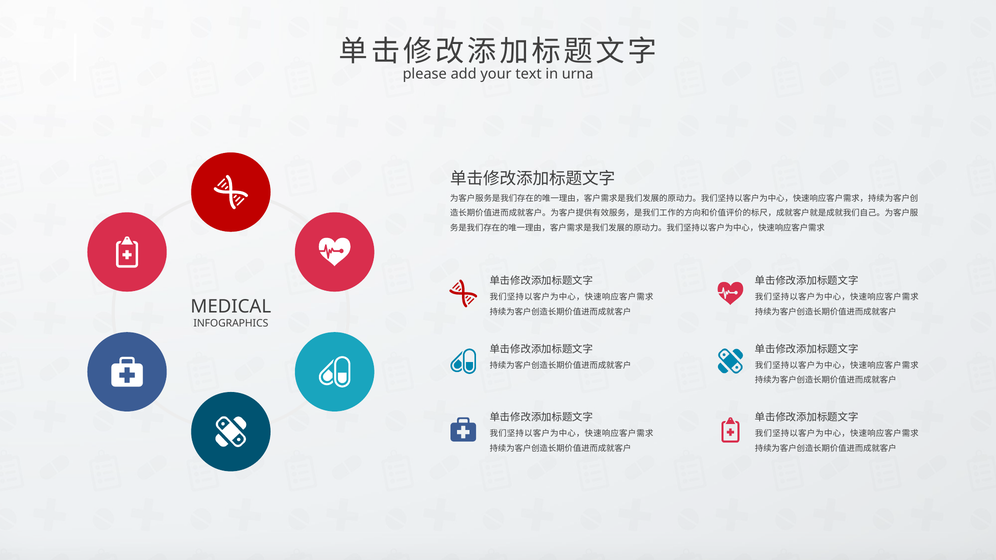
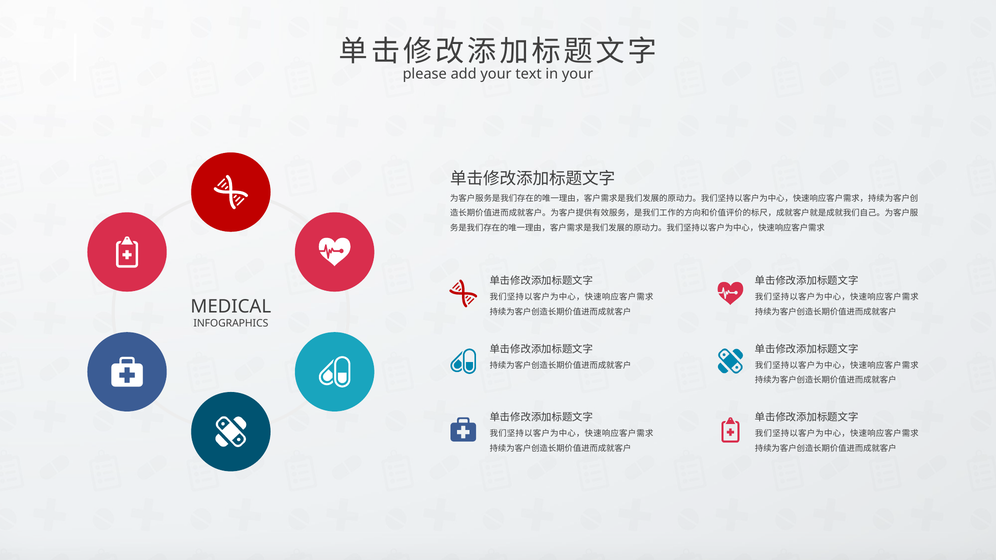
in urna: urna -> your
